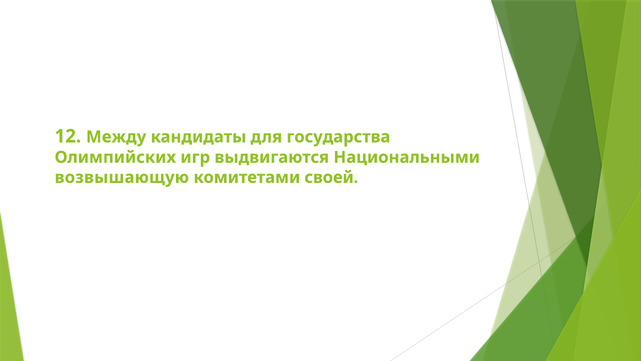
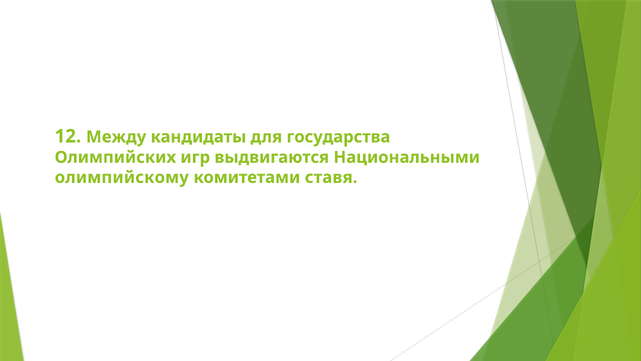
возвышающую: возвышающую -> олимпийскому
своей: своей -> ставя
